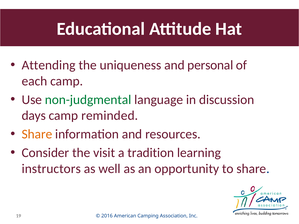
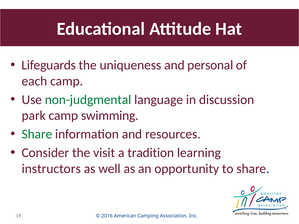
Attending: Attending -> Lifeguards
days: days -> park
reminded: reminded -> swimming
Share at (37, 134) colour: orange -> green
